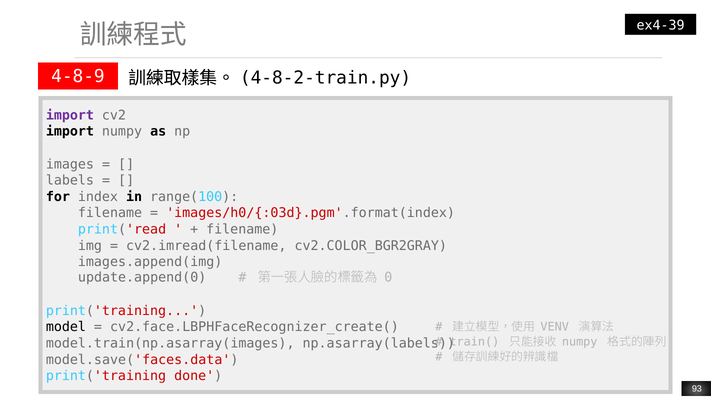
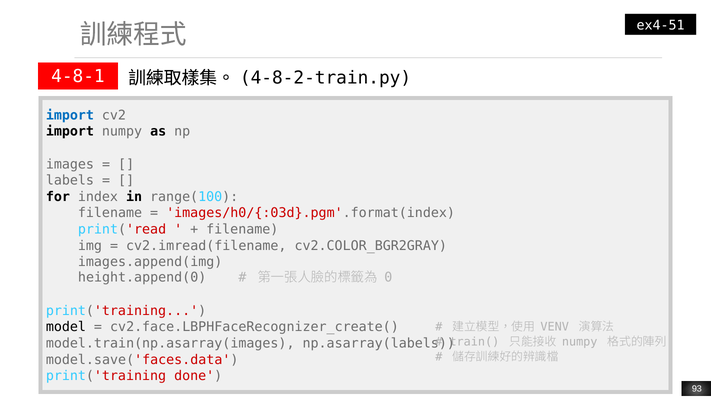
ex4-39: ex4-39 -> ex4-51
4-8-9: 4-8-9 -> 4-8-1
import at (70, 115) colour: purple -> blue
update.append(0: update.append(0 -> height.append(0
